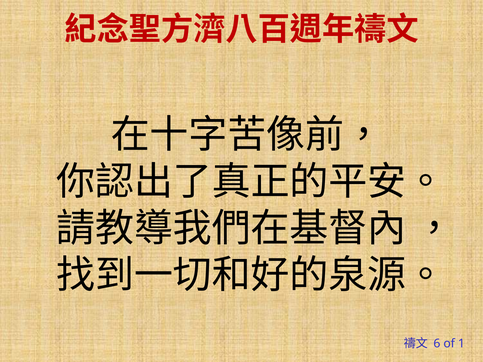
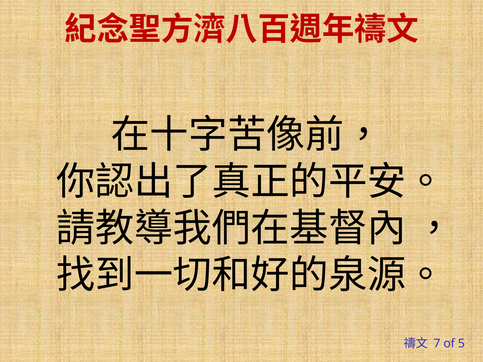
6: 6 -> 7
1: 1 -> 5
